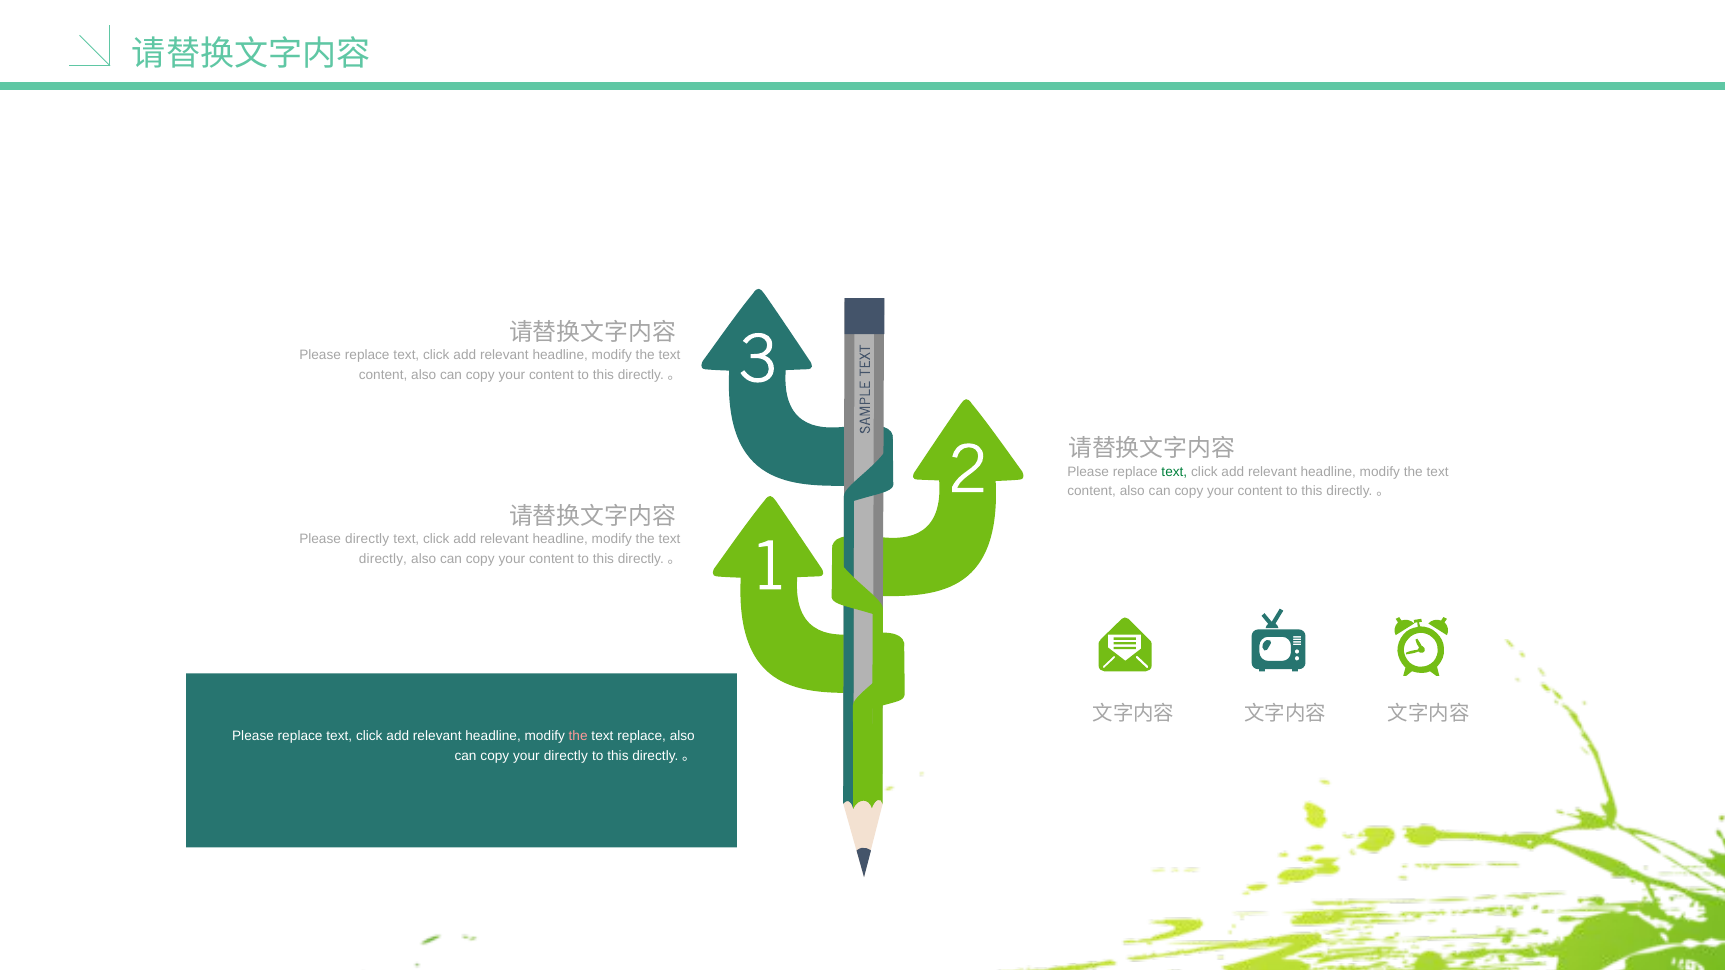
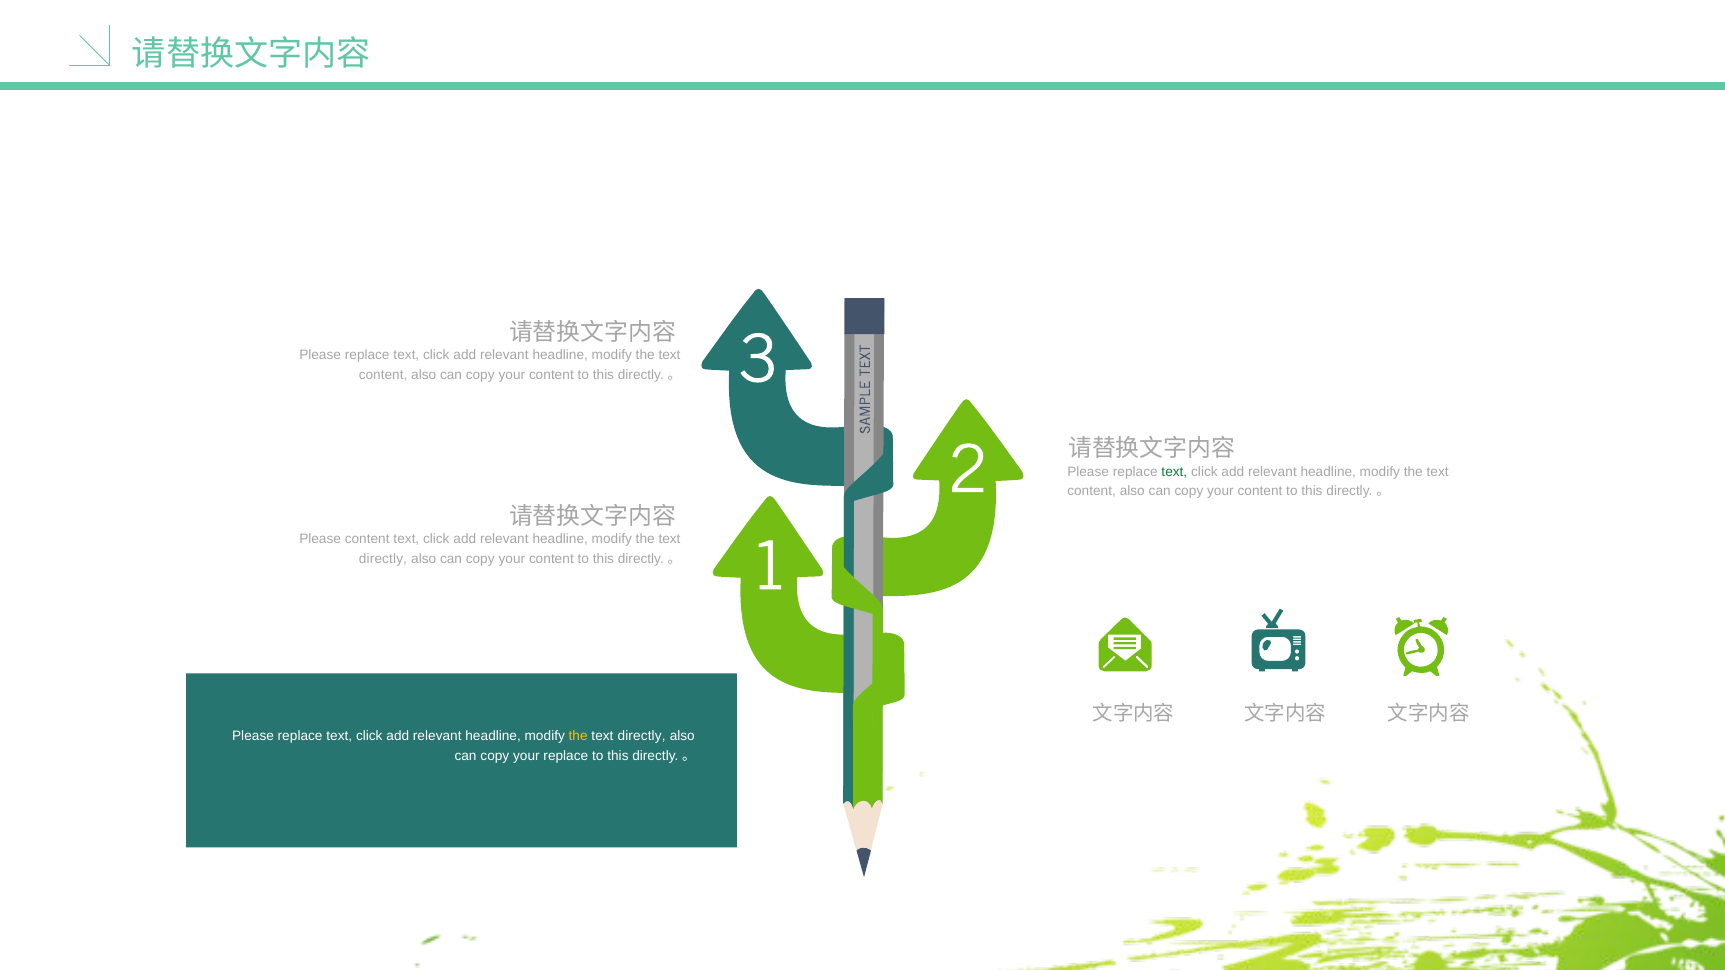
Please directly: directly -> content
the at (578, 736) colour: pink -> yellow
replace at (642, 736): replace -> directly
your directly: directly -> replace
